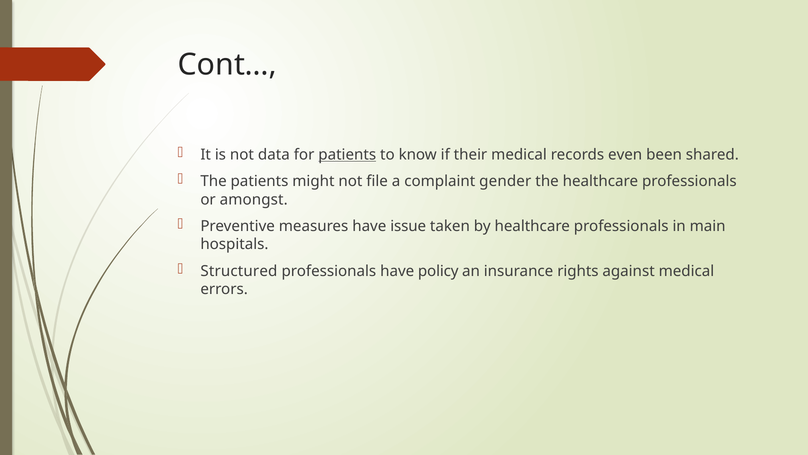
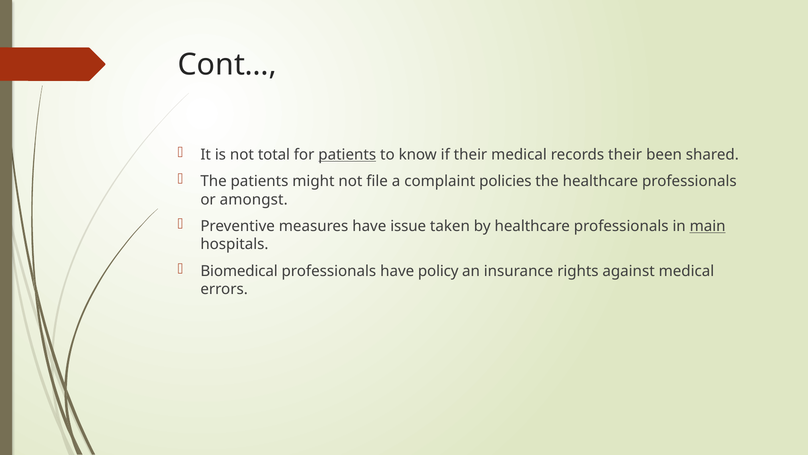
data: data -> total
records even: even -> their
gender: gender -> policies
main underline: none -> present
Structured: Structured -> Biomedical
